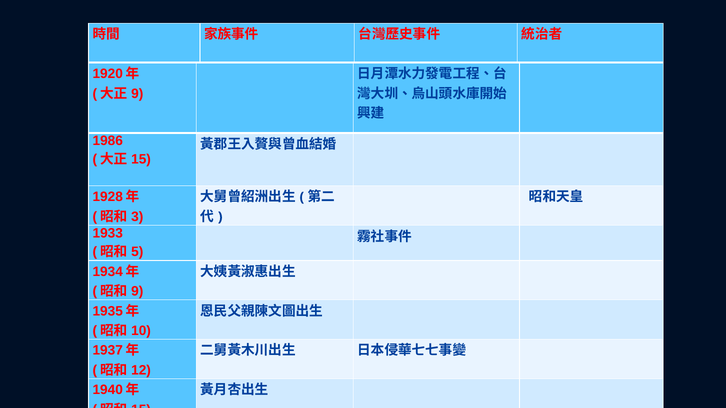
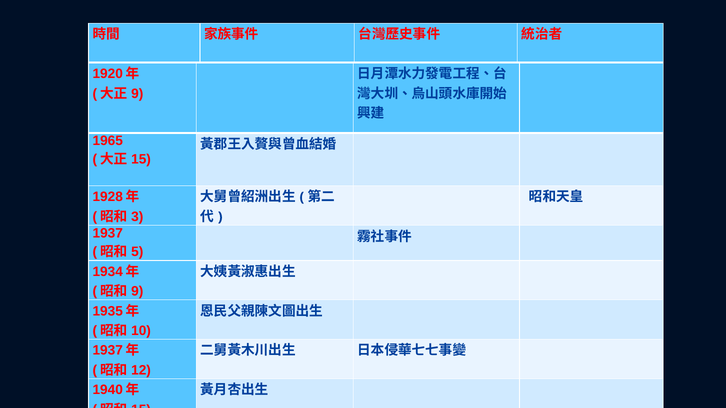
1986: 1986 -> 1965
1933: 1933 -> 1937
